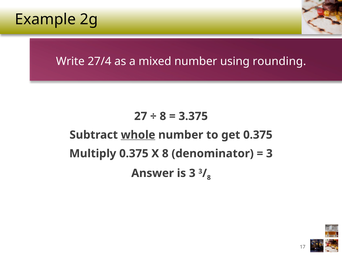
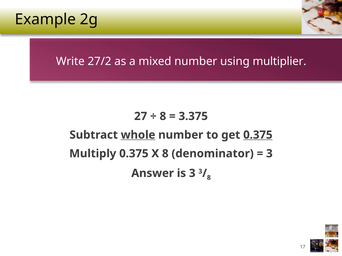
27/4: 27/4 -> 27/2
rounding: rounding -> multiplier
0.375 at (258, 135) underline: none -> present
